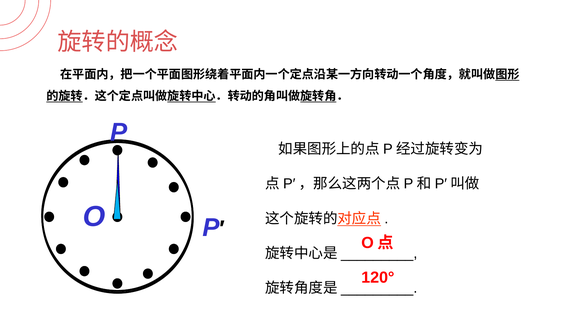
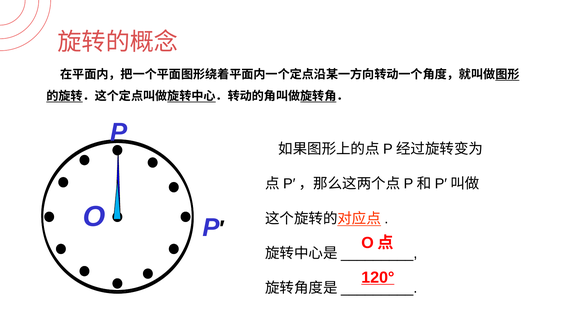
120° underline: none -> present
